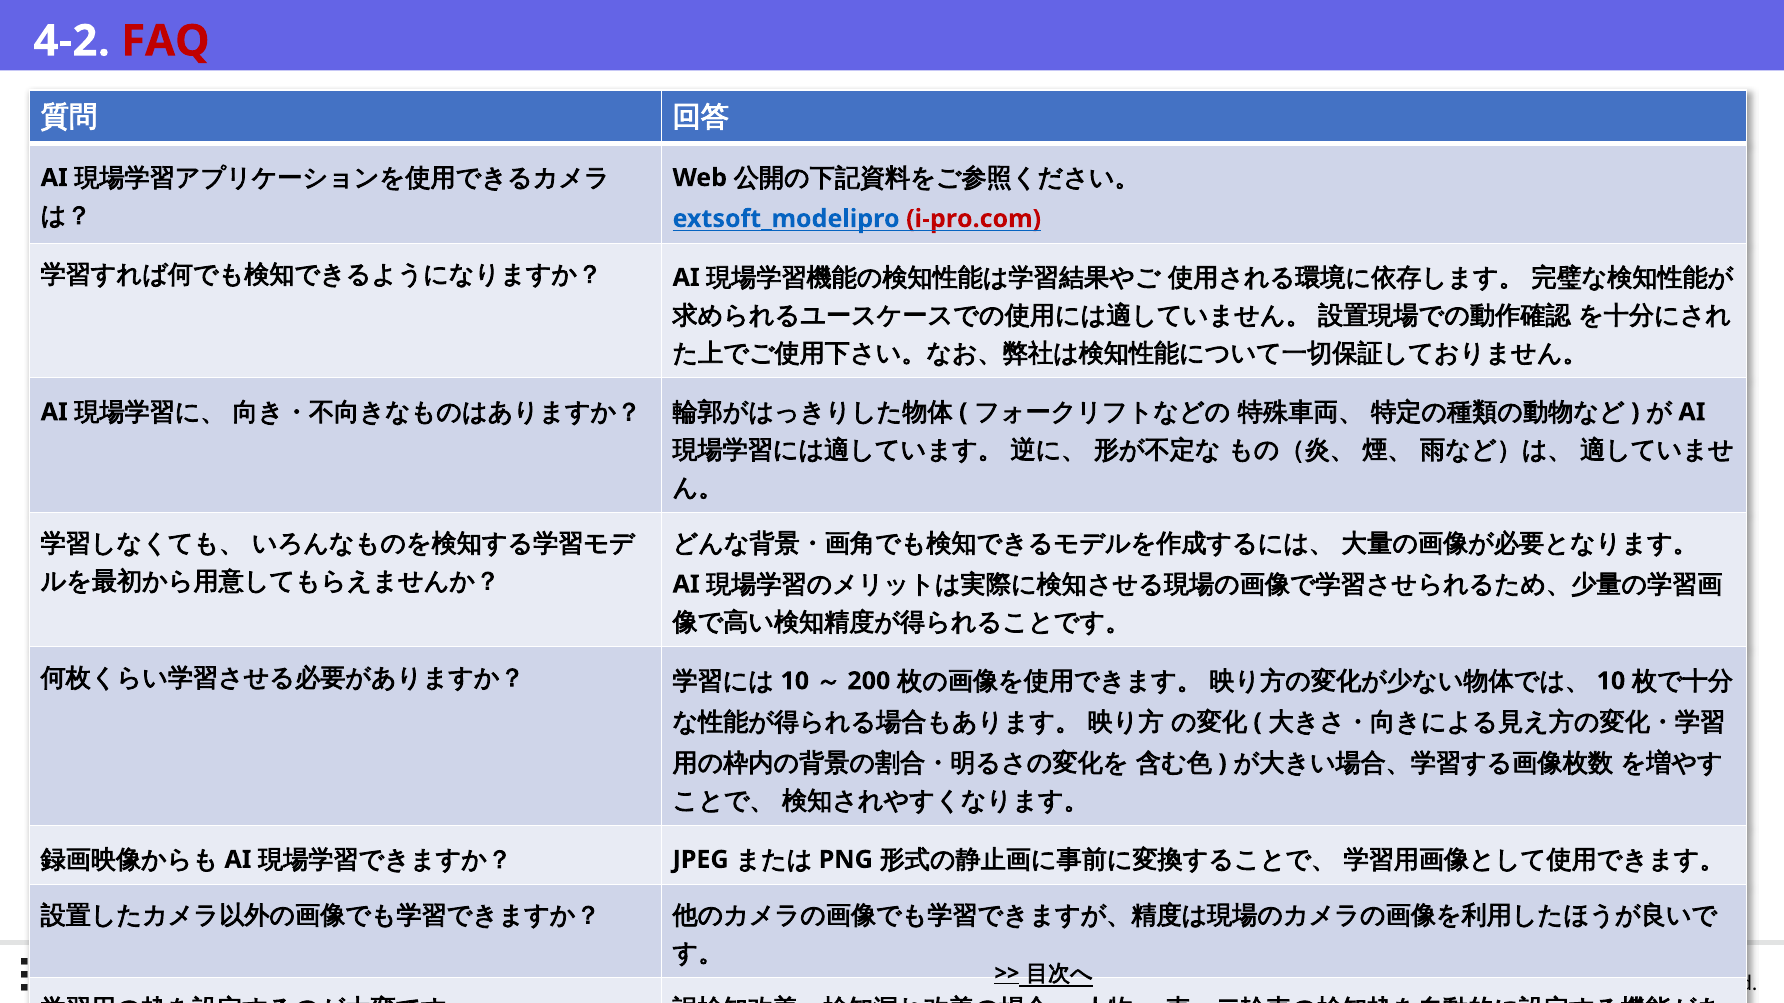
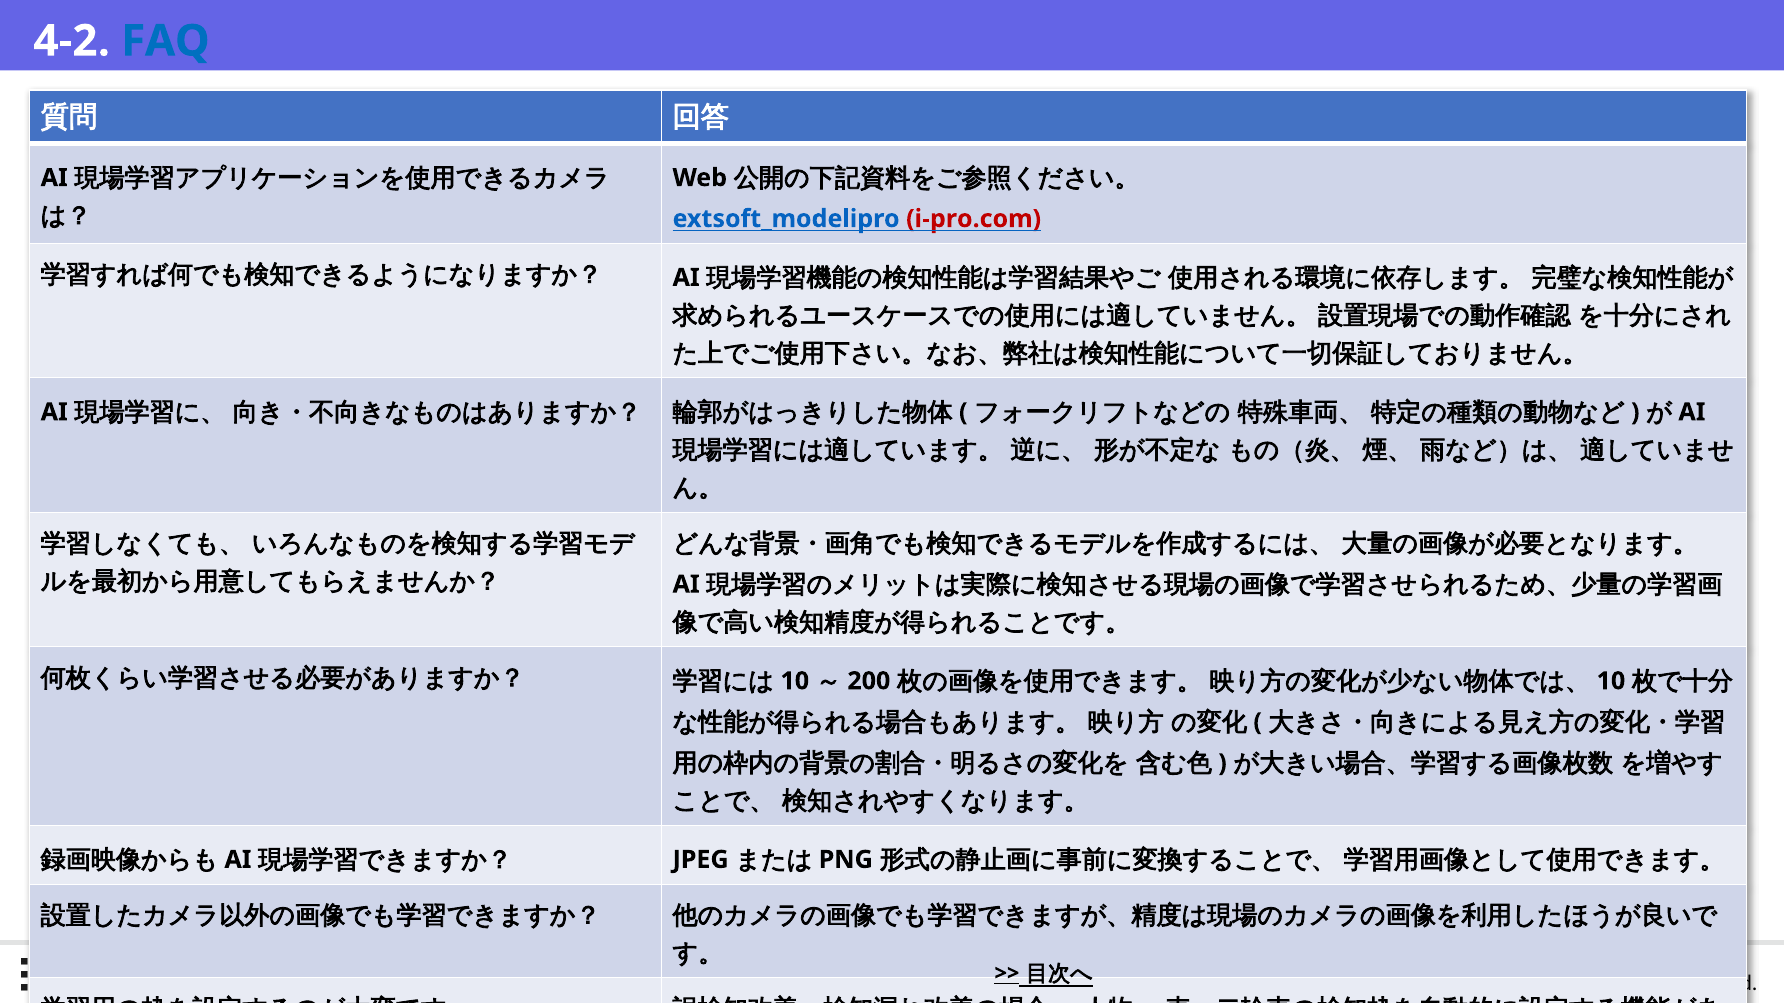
FAQ colour: red -> blue
